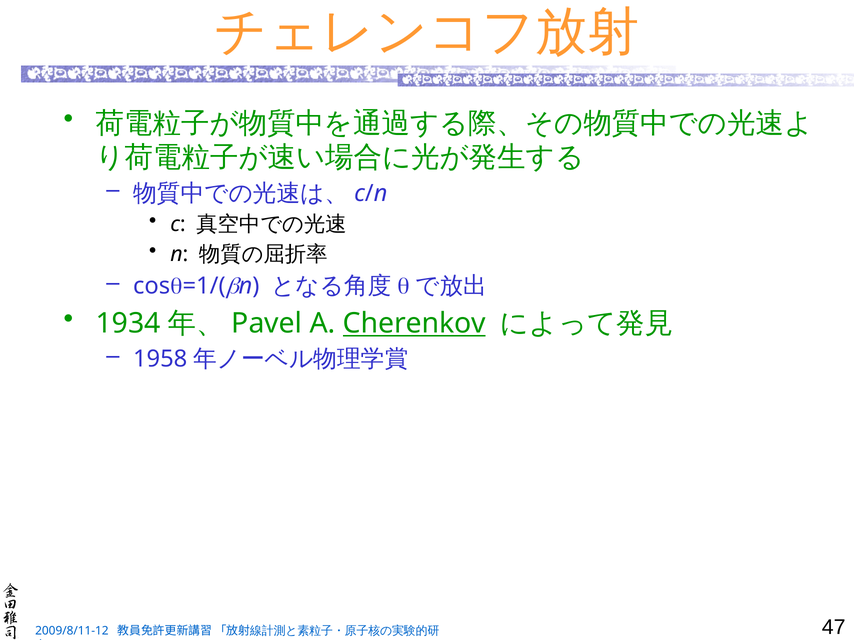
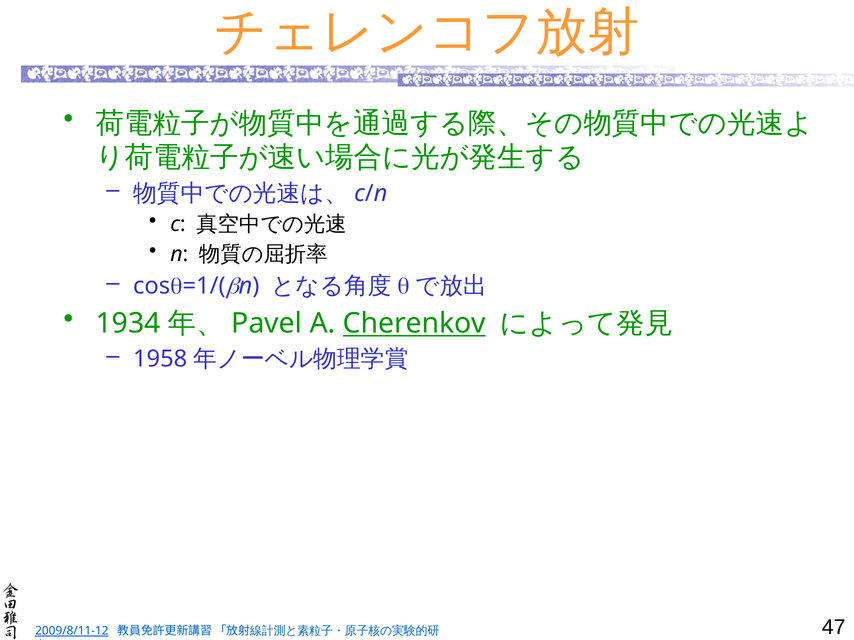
2009/8/11-12 underline: none -> present
